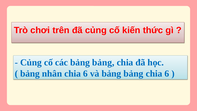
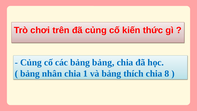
nhân chia 6: 6 -> 1
và bảng bảng: bảng -> thích
6 at (167, 74): 6 -> 8
